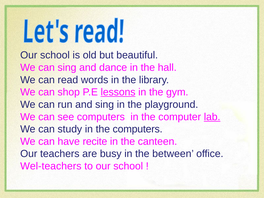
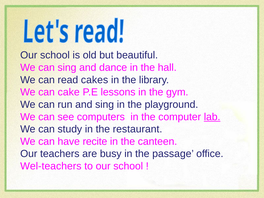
words: words -> cakes
shop: shop -> cake
lessons underline: present -> none
the computers: computers -> restaurant
between: between -> passage
